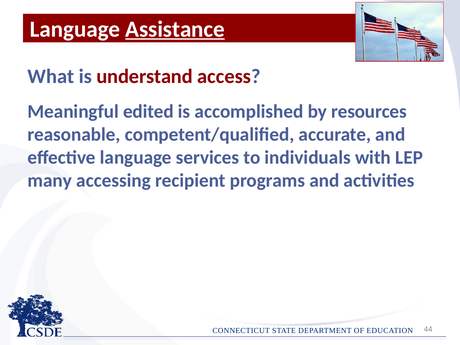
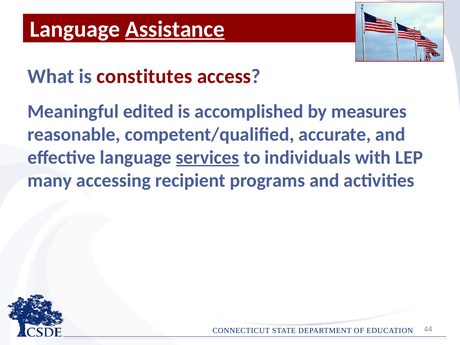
understand: understand -> constitutes
resources: resources -> measures
services underline: none -> present
